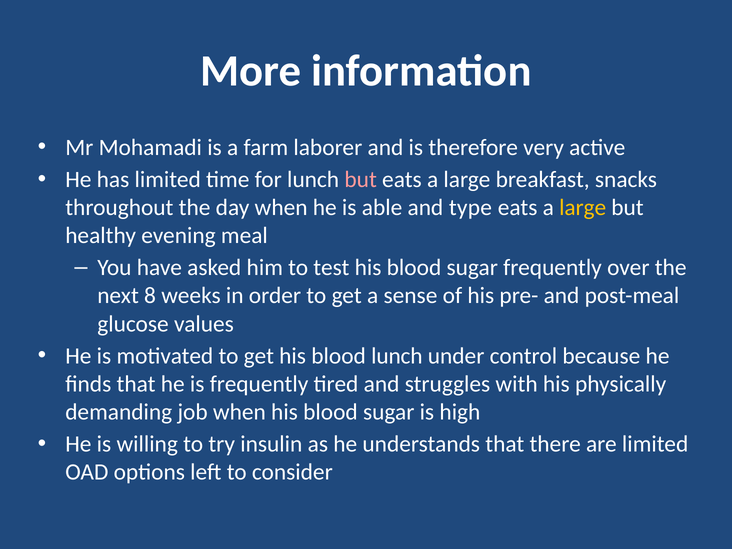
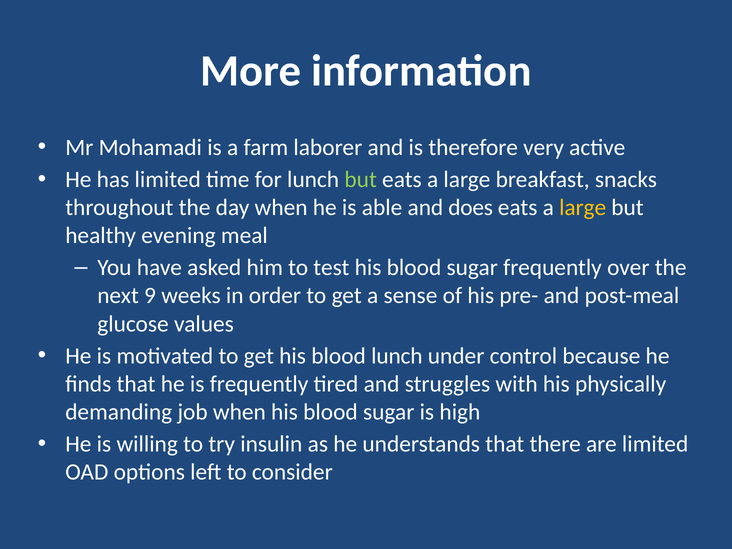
but at (361, 180) colour: pink -> light green
type: type -> does
8: 8 -> 9
